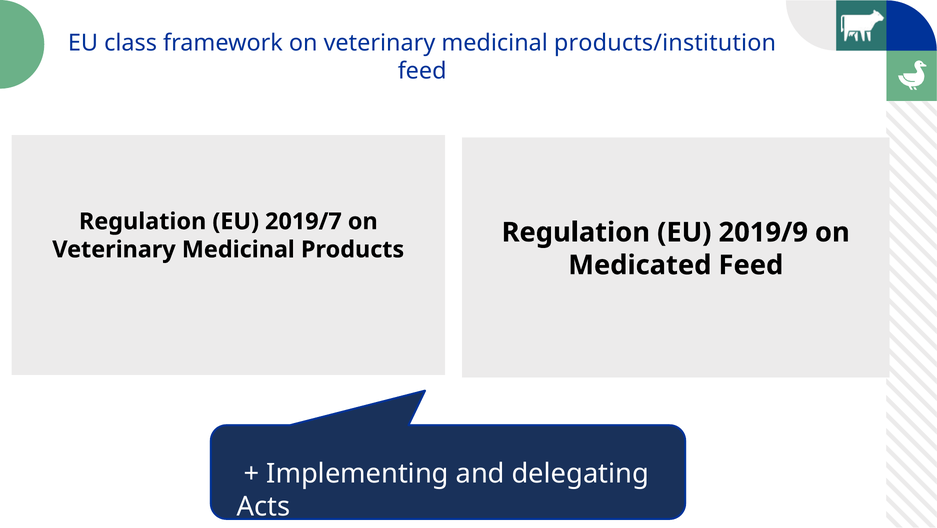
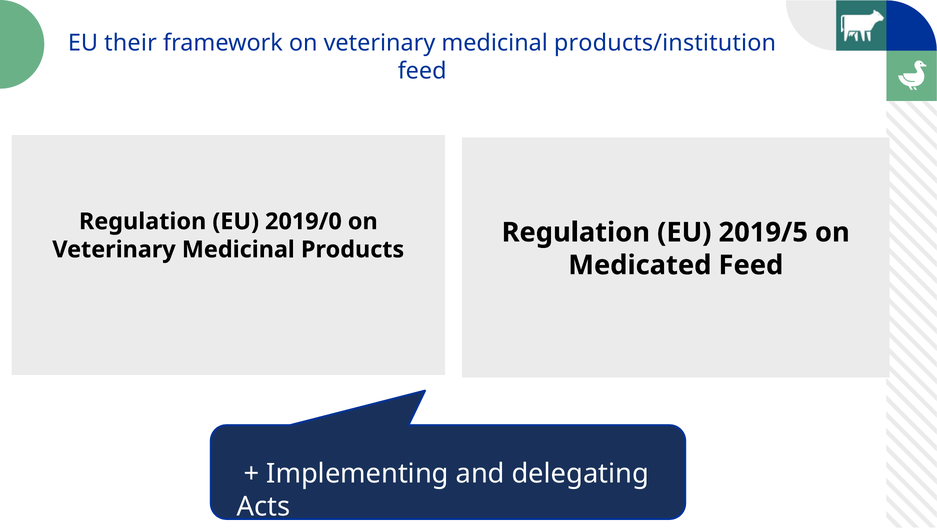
class: class -> their
2019/7: 2019/7 -> 2019/0
2019/9: 2019/9 -> 2019/5
